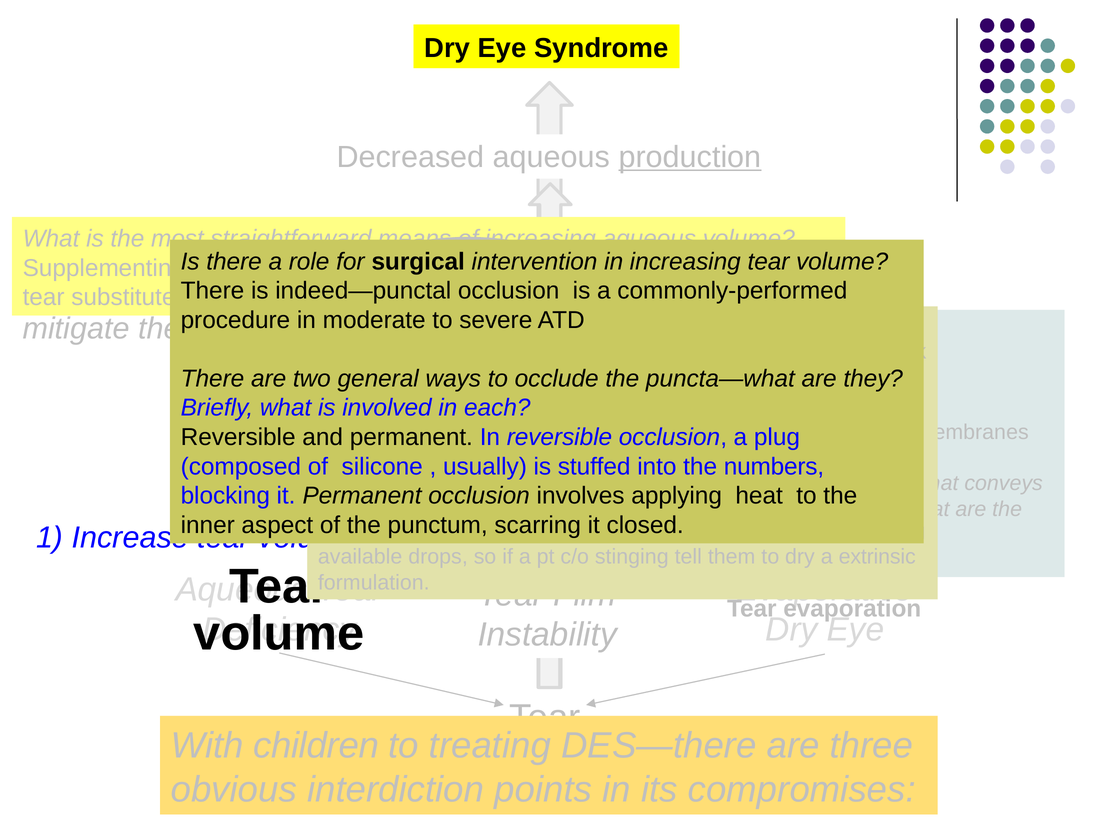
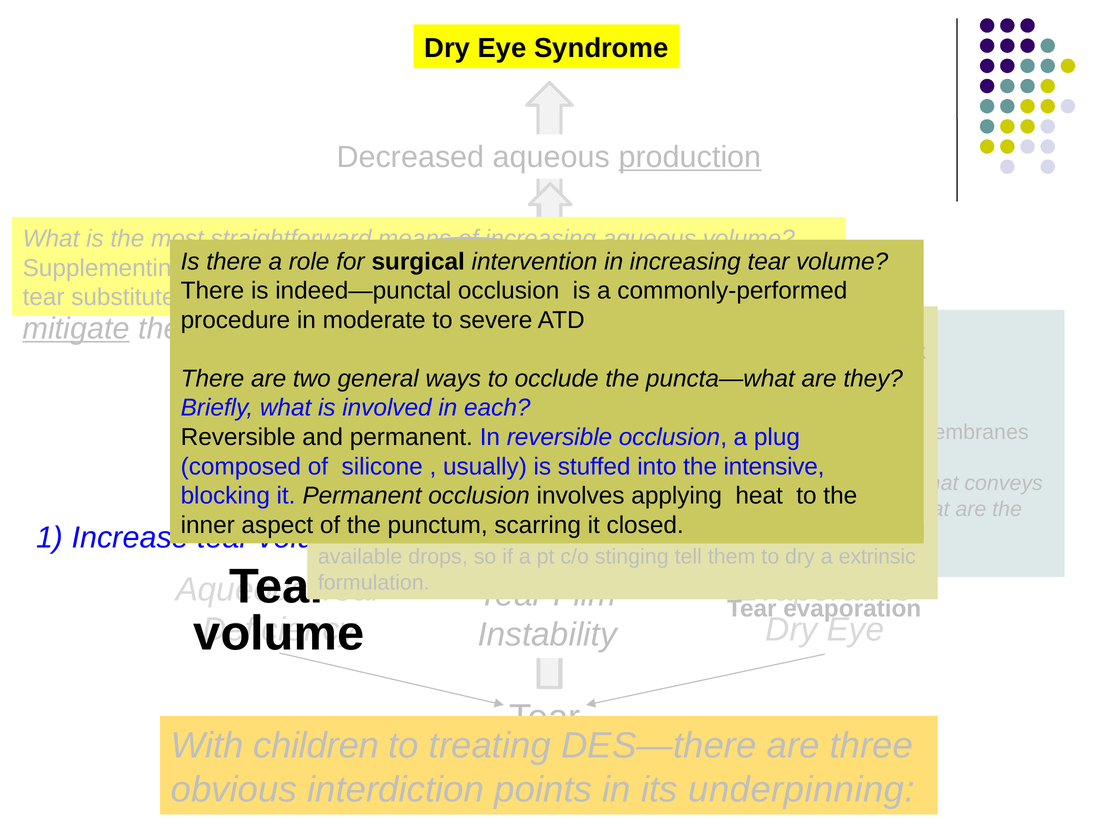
mitigate underline: none -> present
numbers: numbers -> intensive
compromises: compromises -> underpinning
